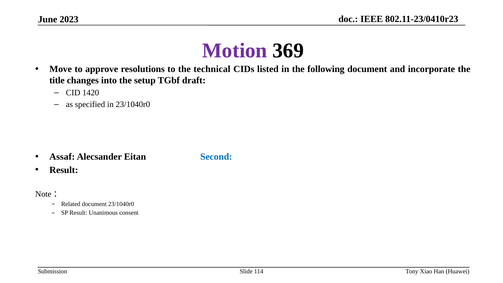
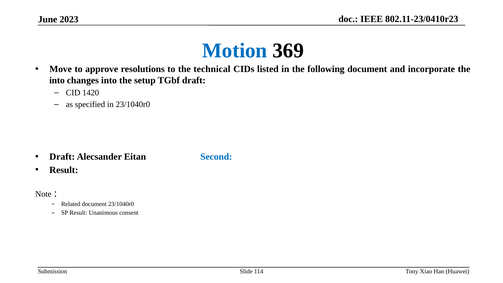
Motion colour: purple -> blue
title at (57, 81): title -> into
Assaf at (62, 157): Assaf -> Draft
